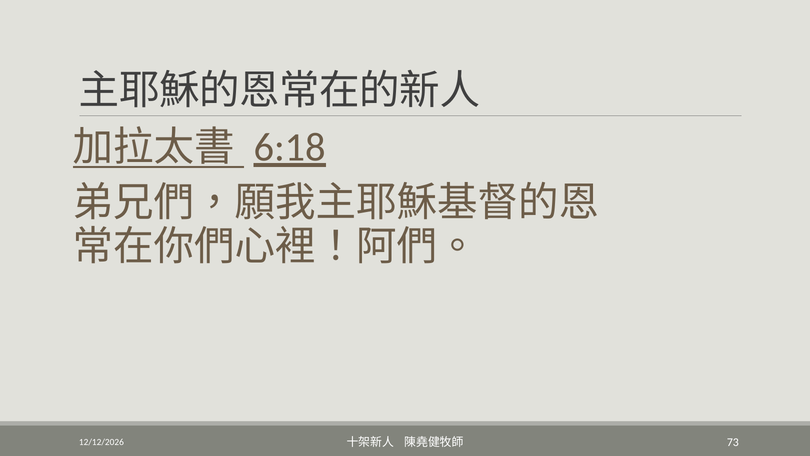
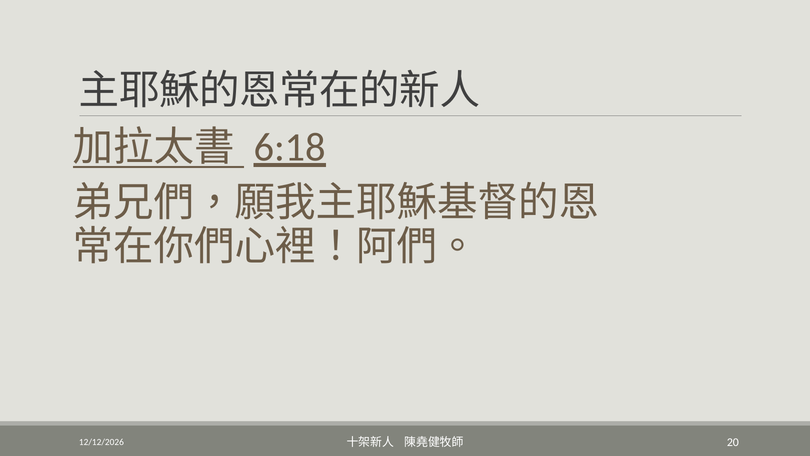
73: 73 -> 20
